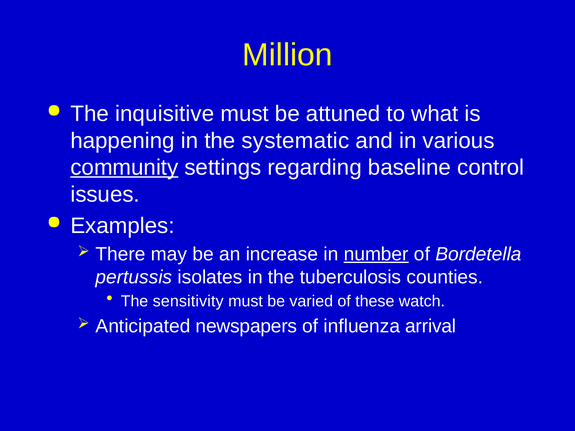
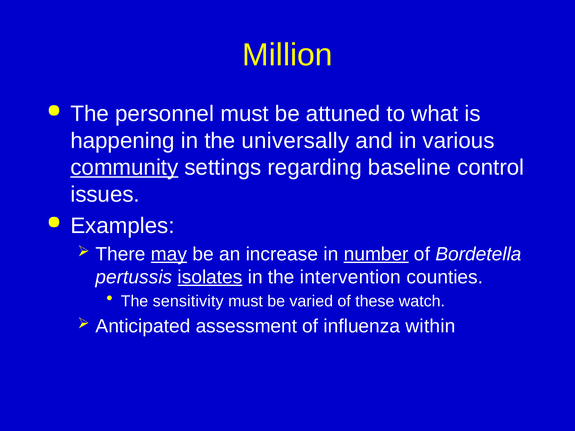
inquisitive: inquisitive -> personnel
systematic: systematic -> universally
may underline: none -> present
isolates underline: none -> present
tuberculosis: tuberculosis -> intervention
newspapers: newspapers -> assessment
arrival: arrival -> within
